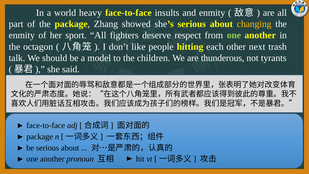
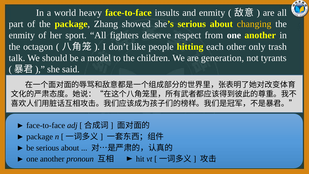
one at (234, 35) colour: light green -> white
next: next -> only
thunderous: thunderous -> generation
